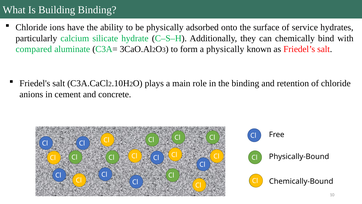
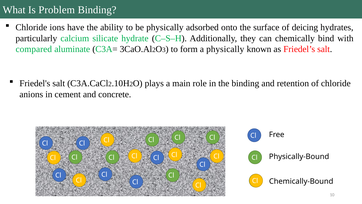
Building: Building -> Problem
service: service -> deicing
